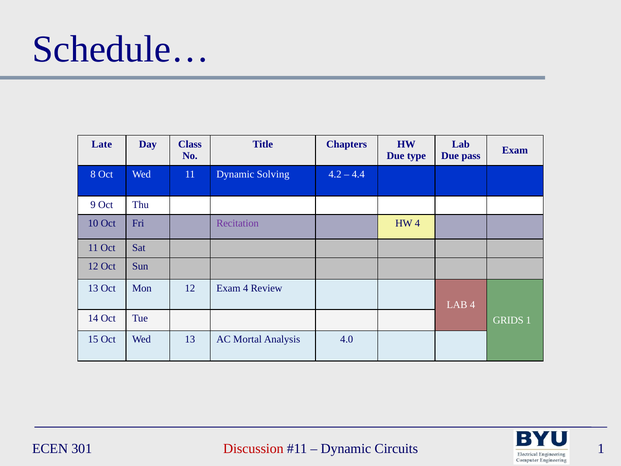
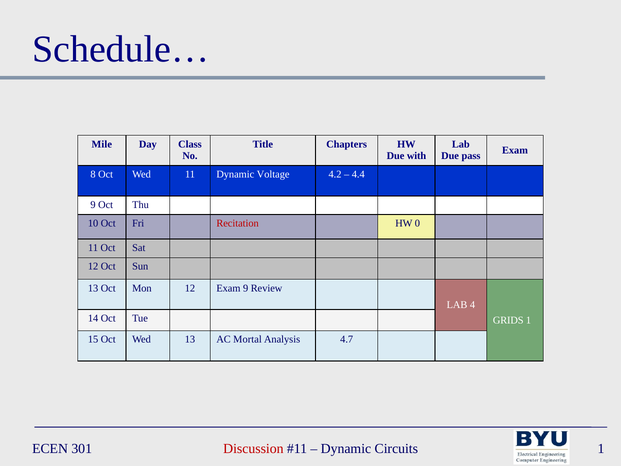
Late: Late -> Mile
type: type -> with
Solving: Solving -> Voltage
Recitation colour: purple -> red
HW 4: 4 -> 0
Exam 4: 4 -> 9
4.0: 4.0 -> 4.7
